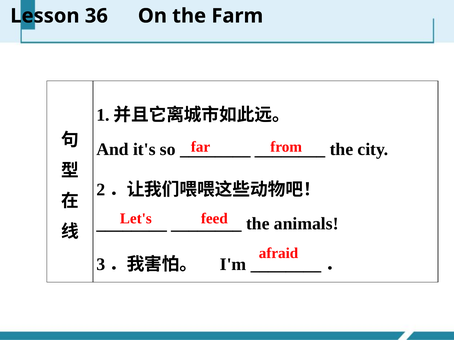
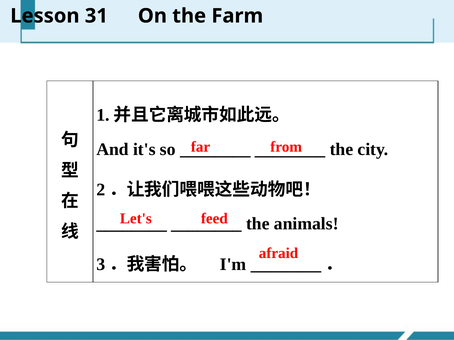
36: 36 -> 31
